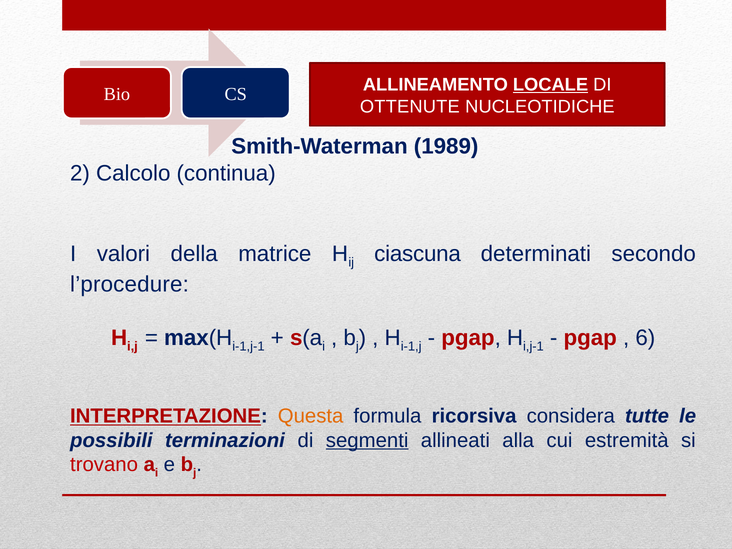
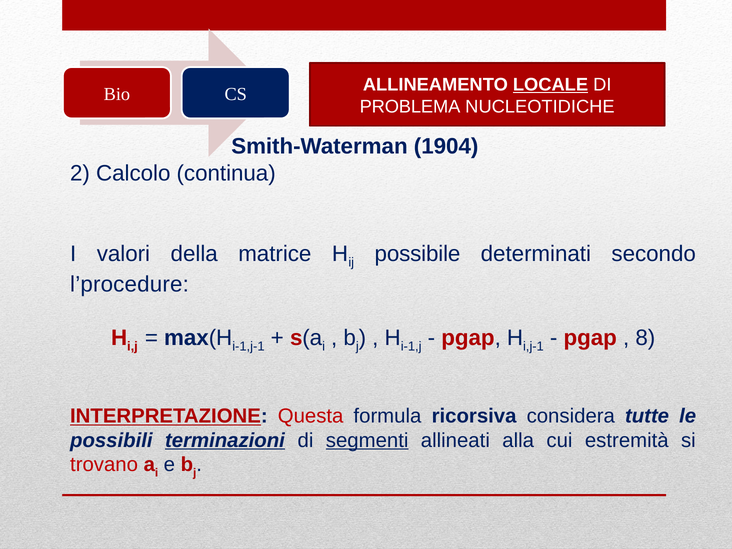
OTTENUTE: OTTENUTE -> PROBLEMA
1989: 1989 -> 1904
ciascuna: ciascuna -> possibile
6: 6 -> 8
Questa colour: orange -> red
terminazioni underline: none -> present
